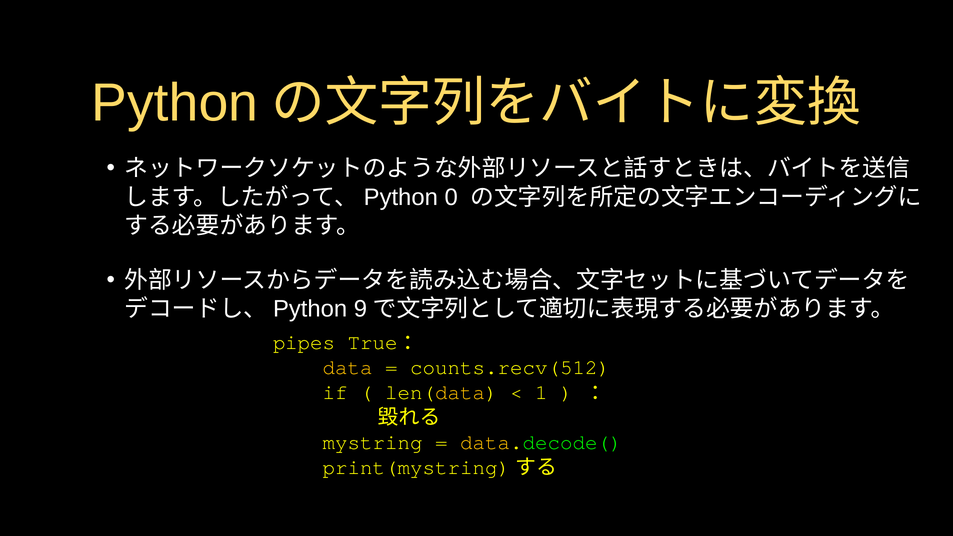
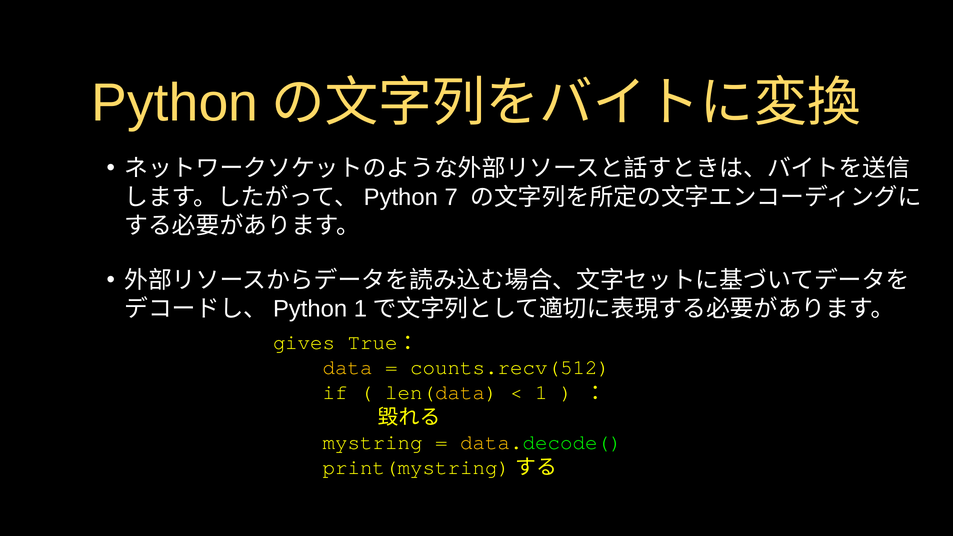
0: 0 -> 7
9 at (360, 309): 9 -> 1
pipes: pipes -> gives
